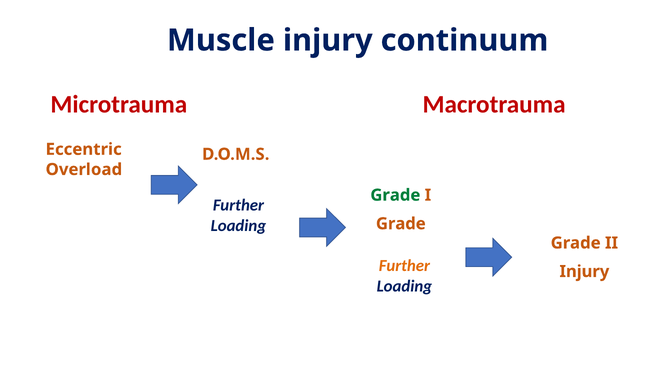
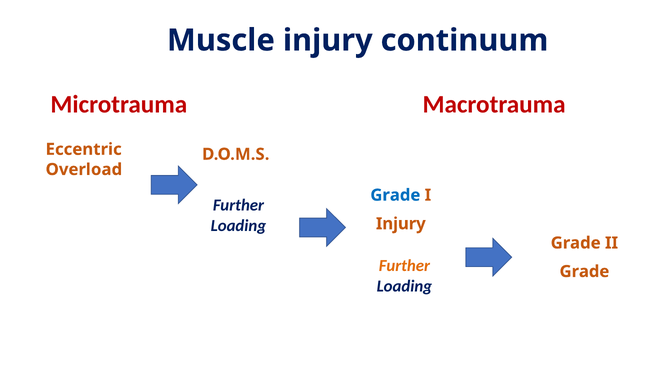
Grade at (395, 195) colour: green -> blue
Grade at (401, 224): Grade -> Injury
Injury at (584, 272): Injury -> Grade
